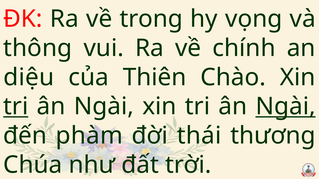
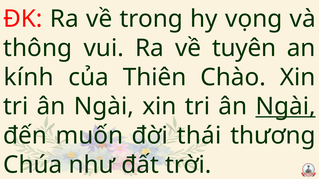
chính: chính -> tuyên
diệu: diệu -> kính
tri at (16, 107) underline: present -> none
phàm: phàm -> muốn
